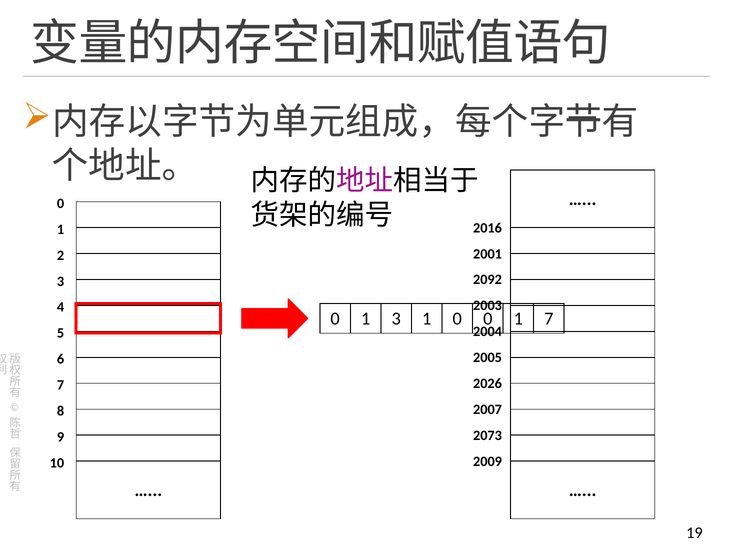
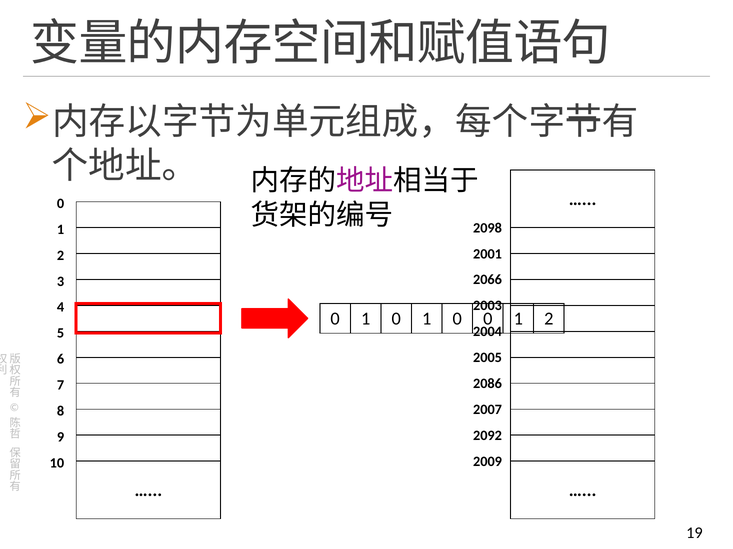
2016: 2016 -> 2098
2092: 2092 -> 2066
3 at (396, 319): 3 -> 0
0 0 1 7: 7 -> 2
2026: 2026 -> 2086
2073: 2073 -> 2092
